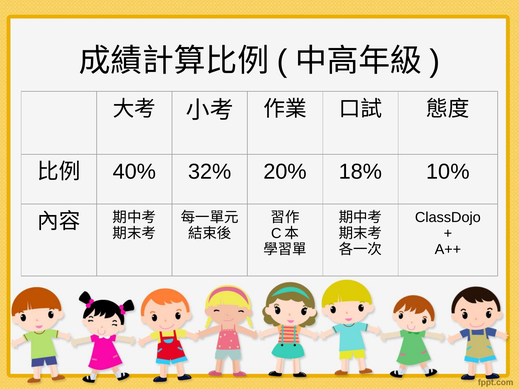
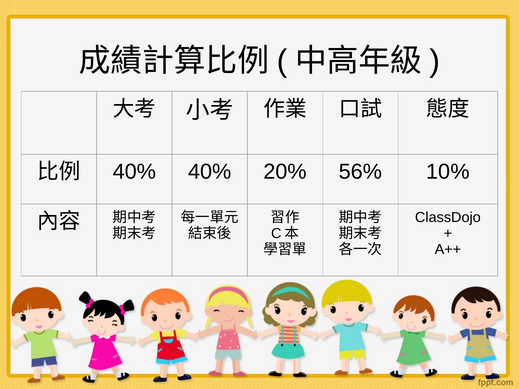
40% 32%: 32% -> 40%
18%: 18% -> 56%
